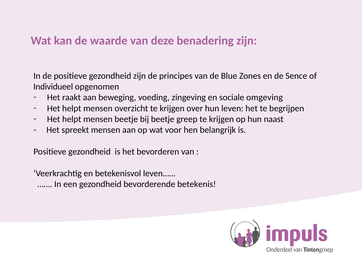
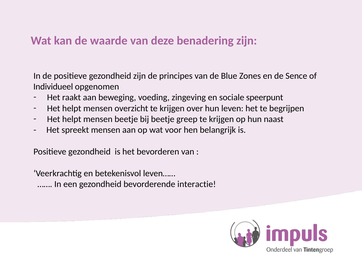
omgeving: omgeving -> speerpunt
betekenis: betekenis -> interactie
